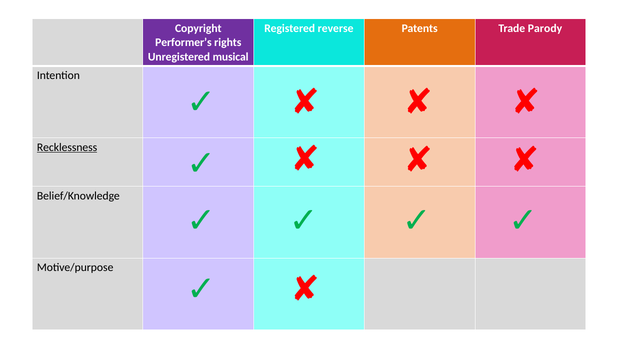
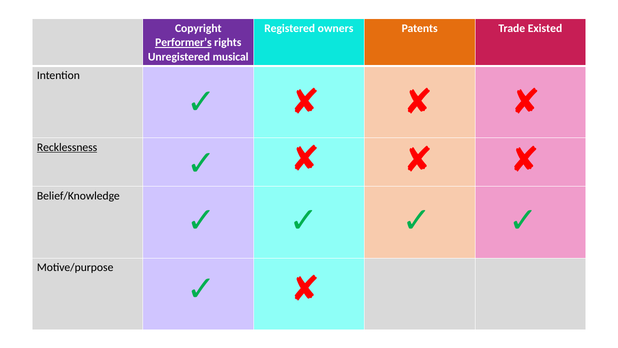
reverse: reverse -> owners
Parody: Parody -> Existed
Performer’s underline: none -> present
